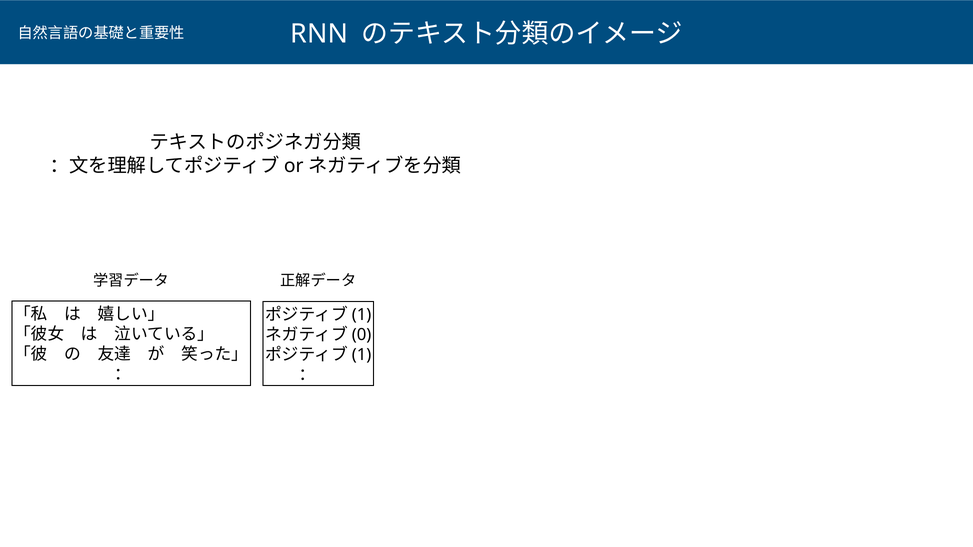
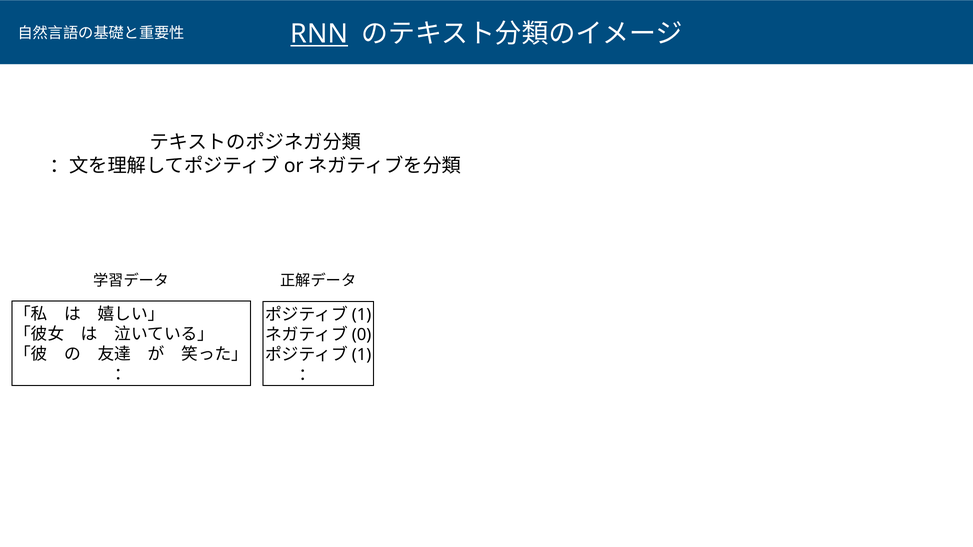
RNN underline: none -> present
